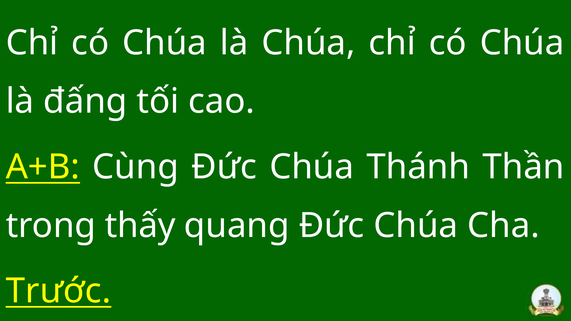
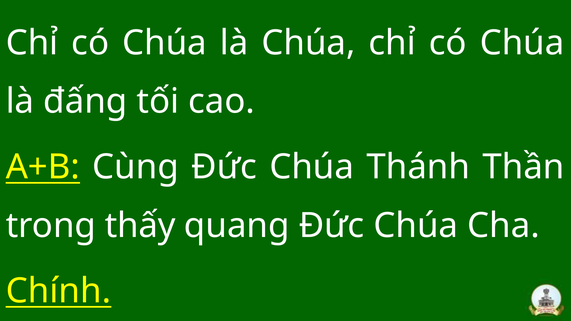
Trước: Trước -> Chính
